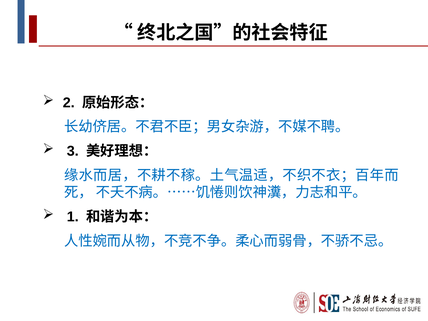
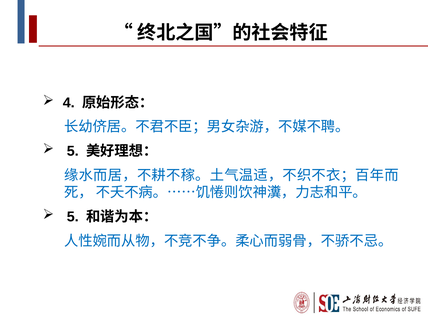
2: 2 -> 4
3 at (73, 151): 3 -> 5
1 at (73, 217): 1 -> 5
